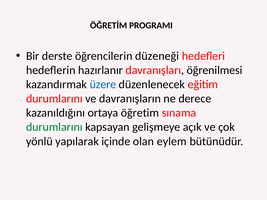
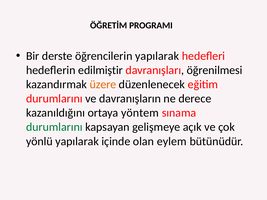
öğrencilerin düzeneği: düzeneği -> yapılarak
hazırlanır: hazırlanır -> edilmiştir
üzere colour: blue -> orange
öğretim: öğretim -> yöntem
